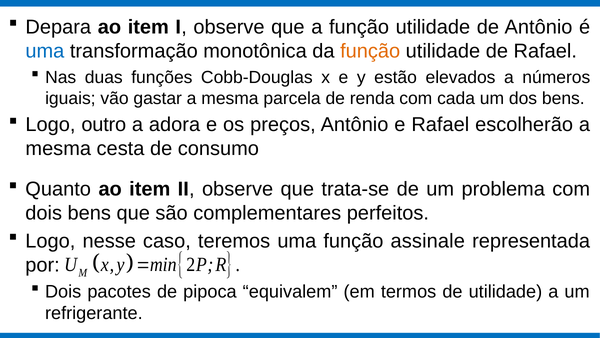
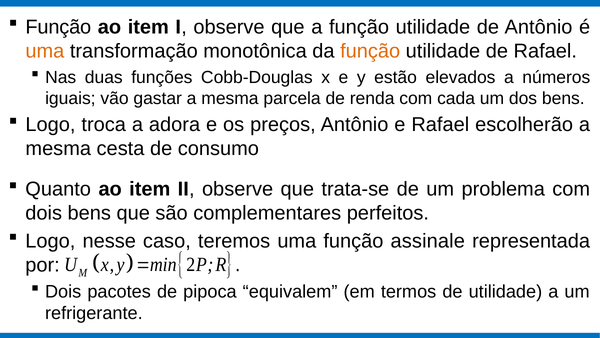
Depara at (58, 27): Depara -> Função
uma at (45, 51) colour: blue -> orange
outro: outro -> troca
